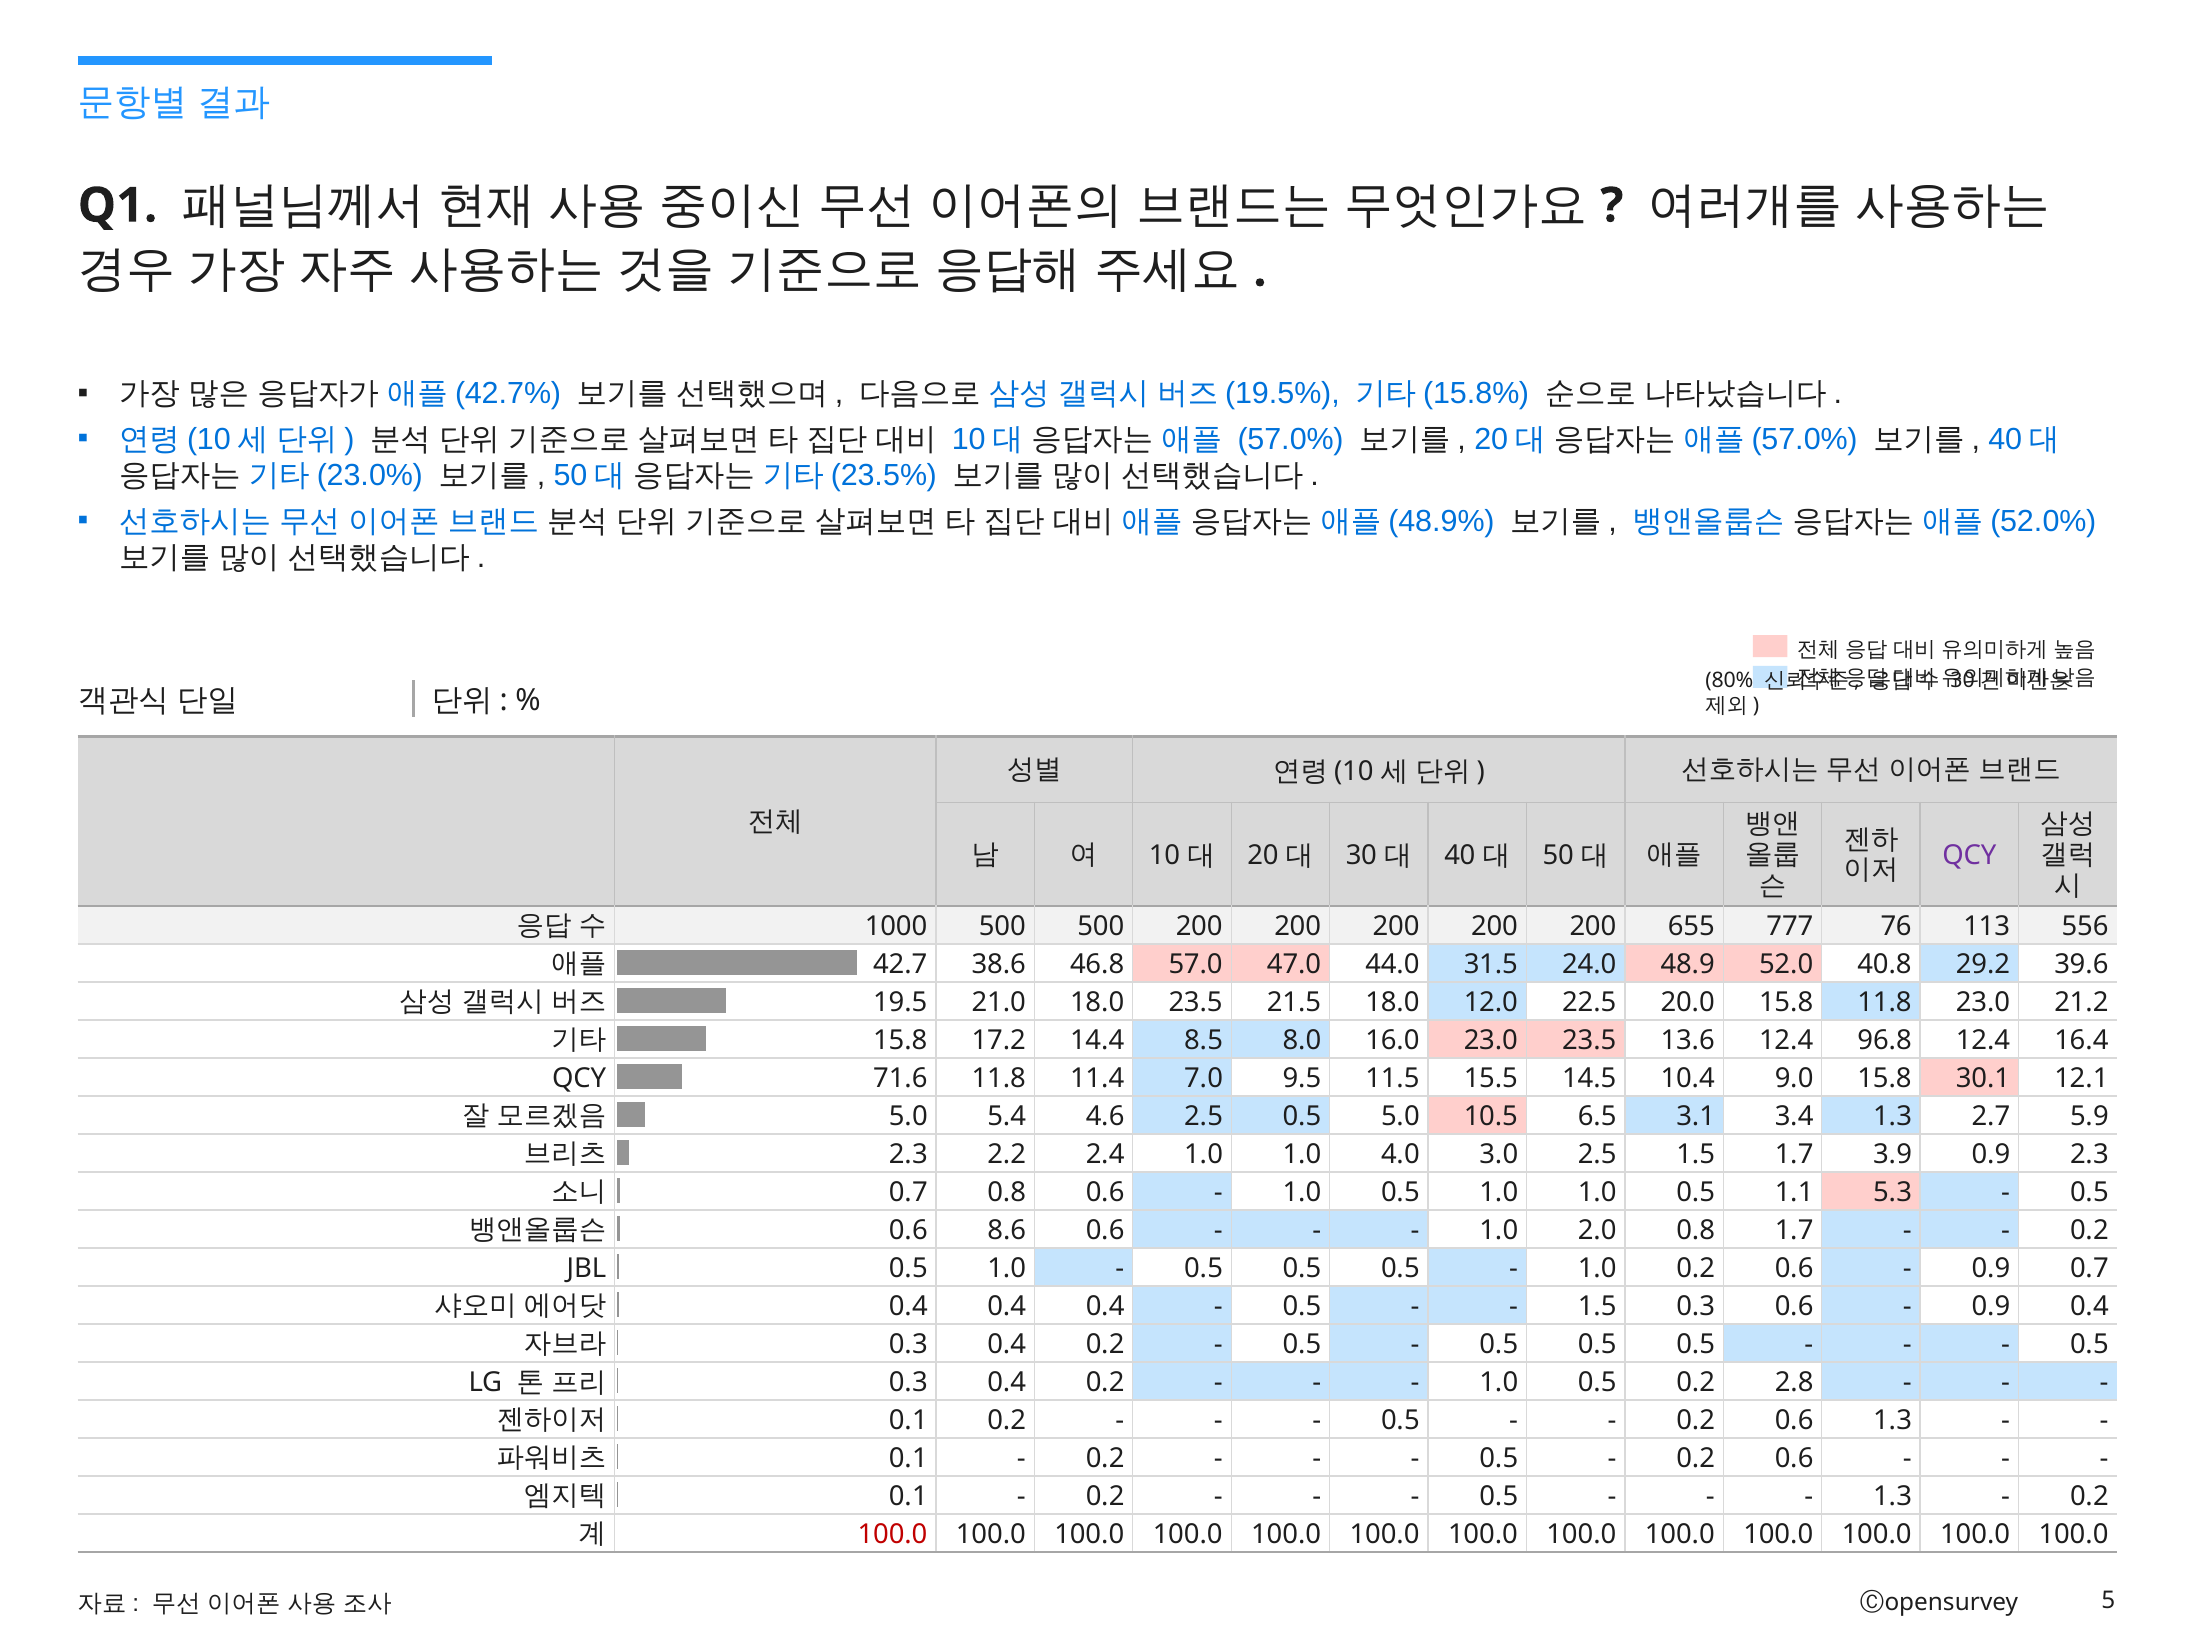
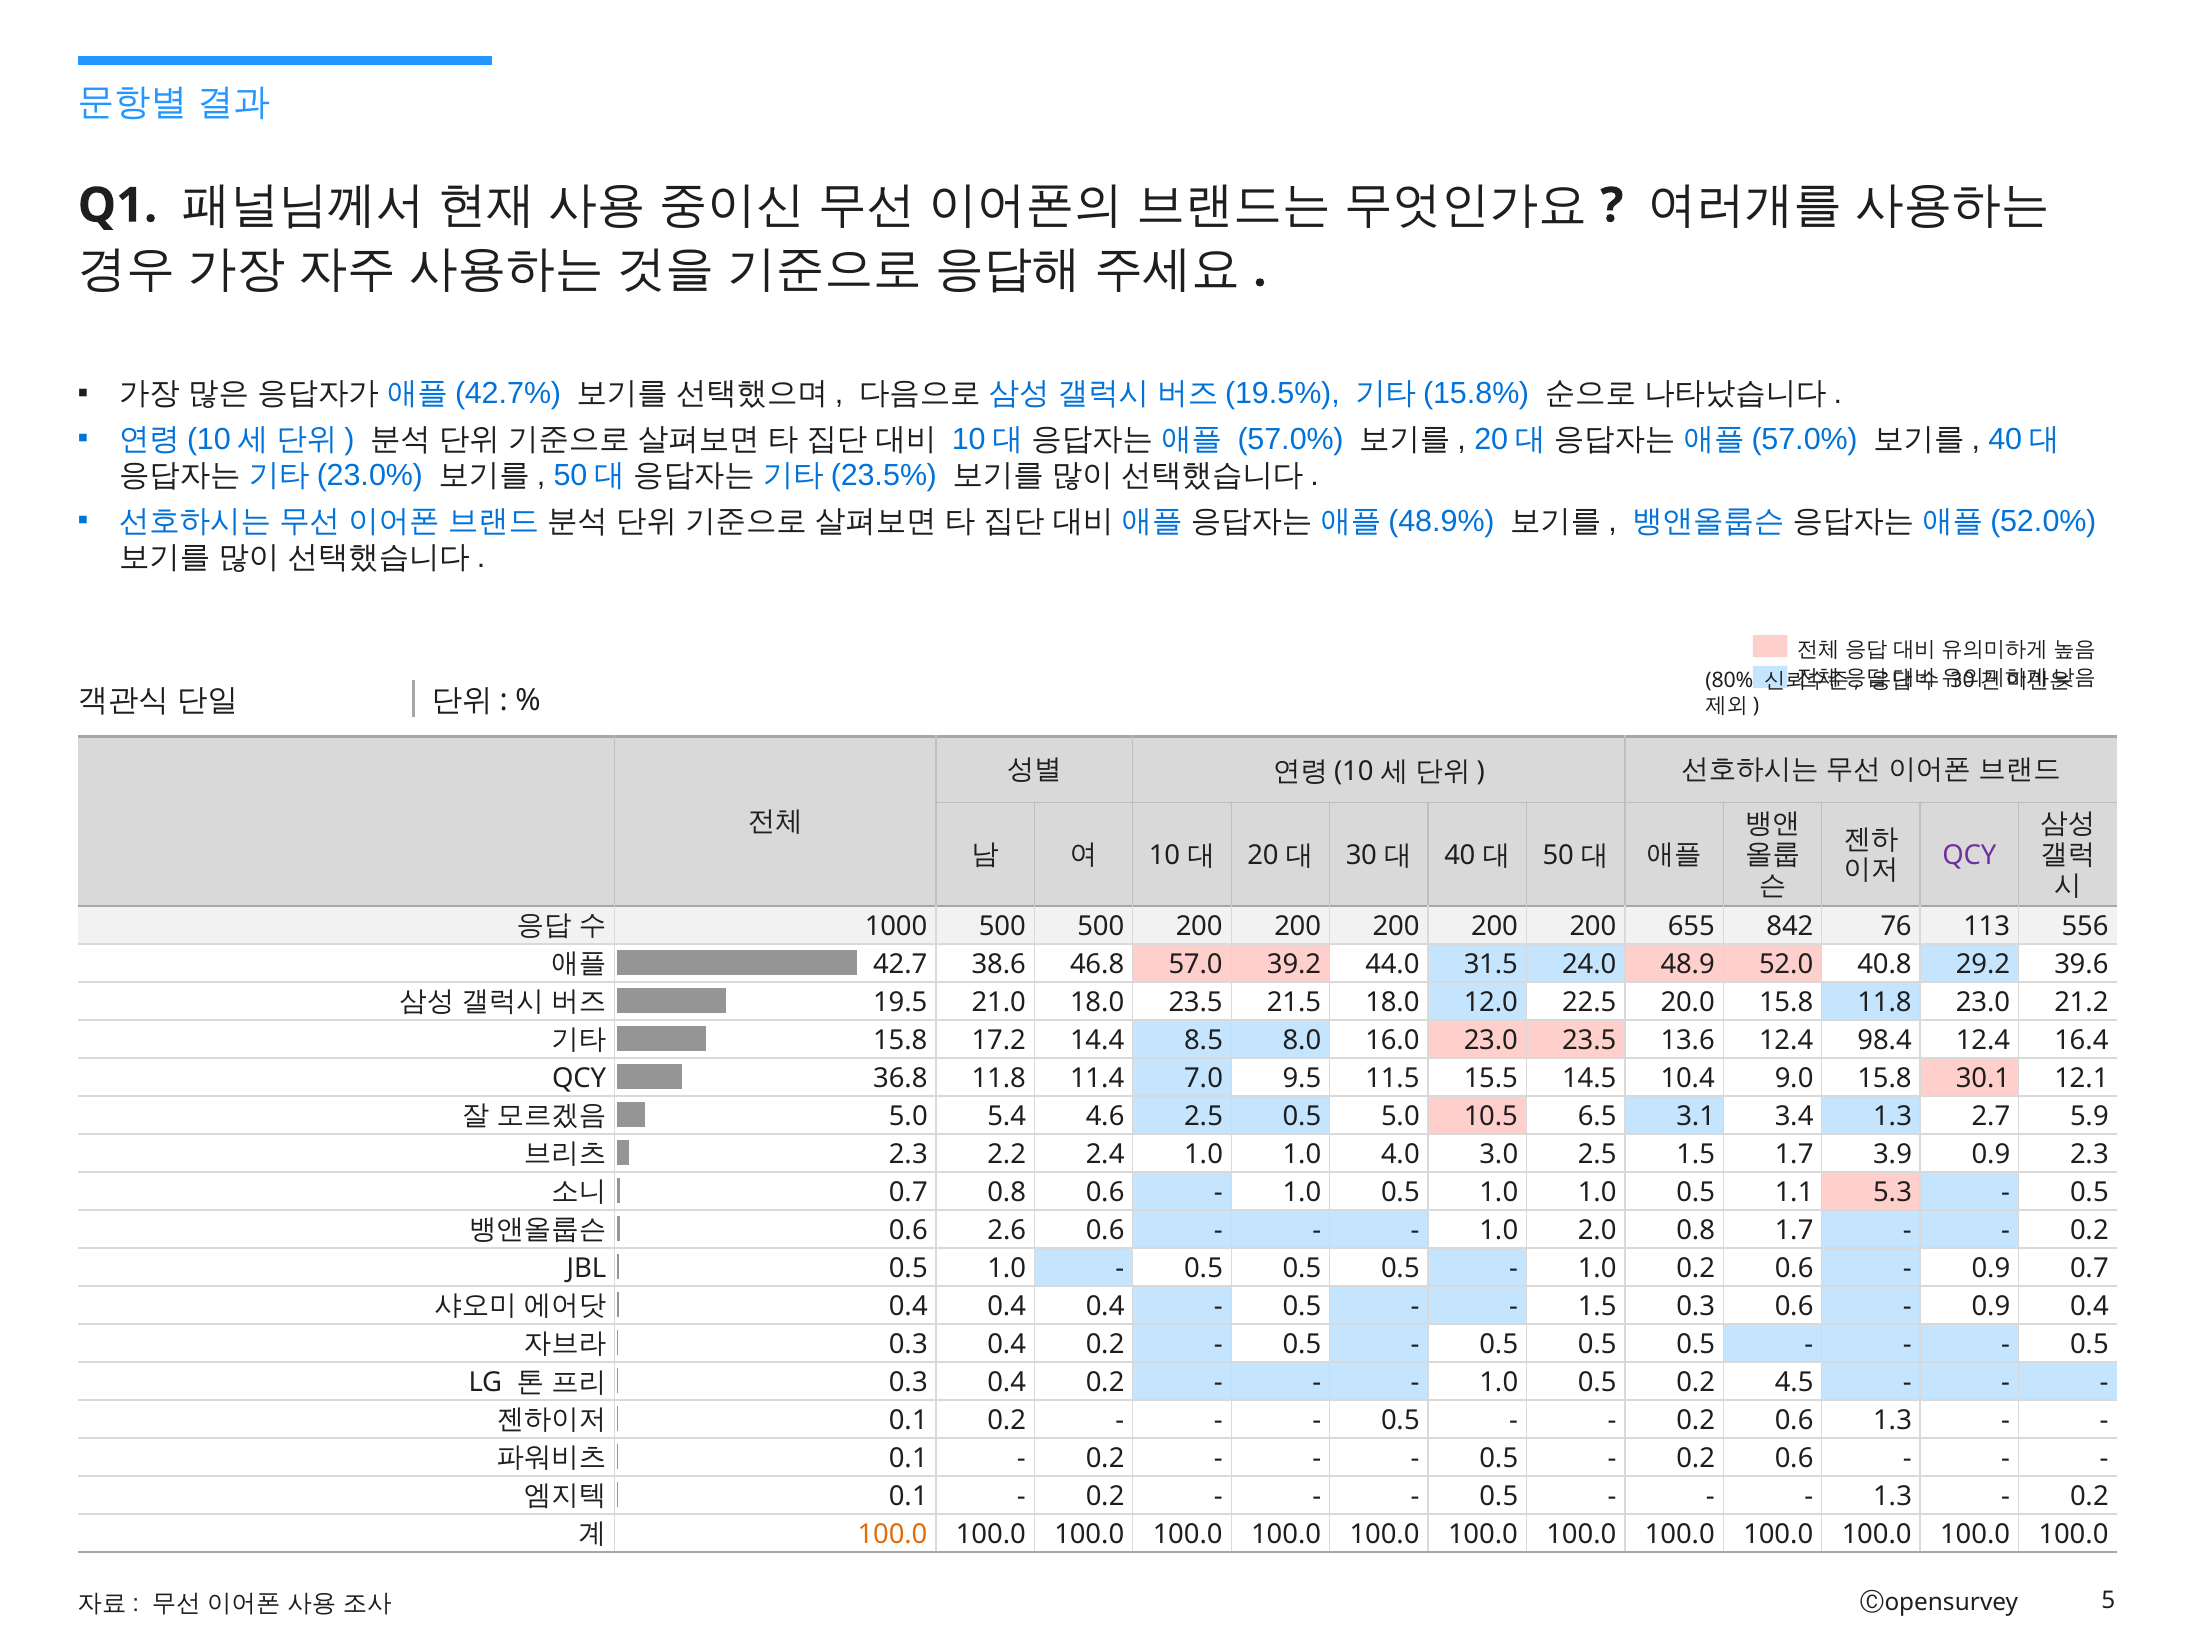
777: 777 -> 842
47.0: 47.0 -> 39.2
96.8: 96.8 -> 98.4
71.6: 71.6 -> 36.8
8.6: 8.6 -> 2.6
2.8: 2.8 -> 4.5
100.0 at (892, 1534) colour: red -> orange
